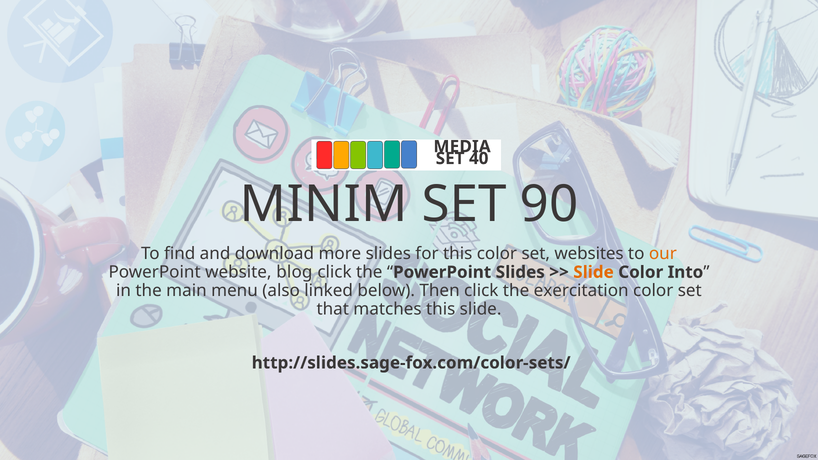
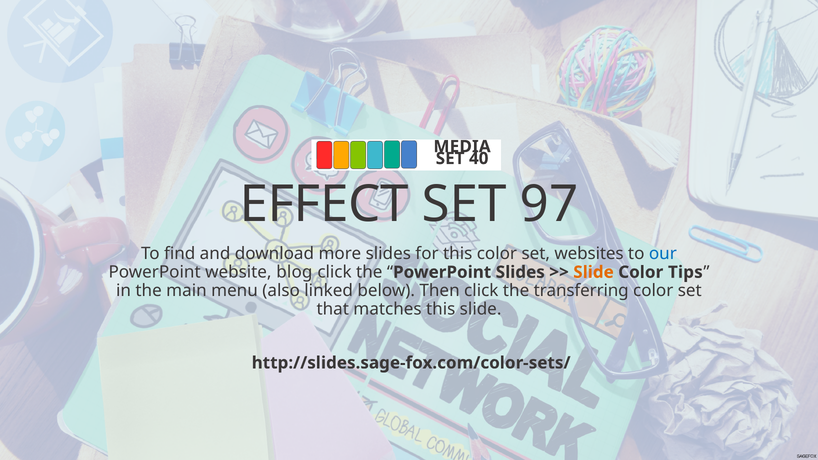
MINIM: MINIM -> EFFECT
90: 90 -> 97
our colour: orange -> blue
Into: Into -> Tips
exercitation: exercitation -> transferring
